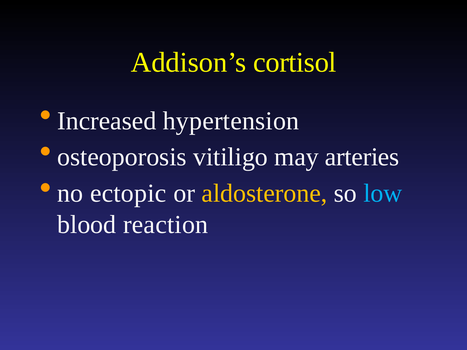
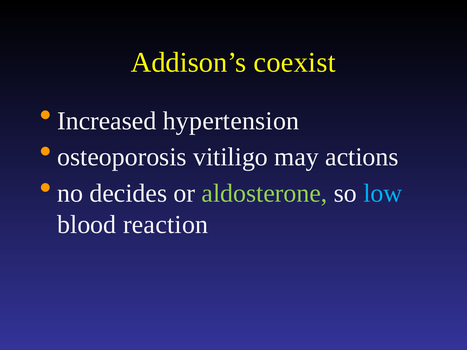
cortisol: cortisol -> coexist
arteries: arteries -> actions
ectopic: ectopic -> decides
aldosterone colour: yellow -> light green
